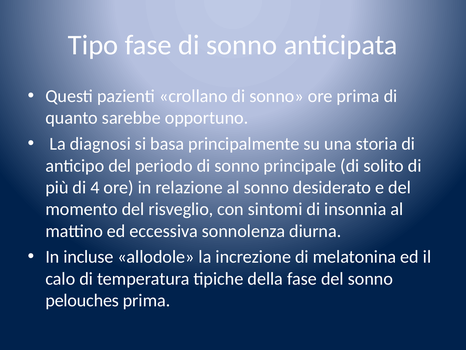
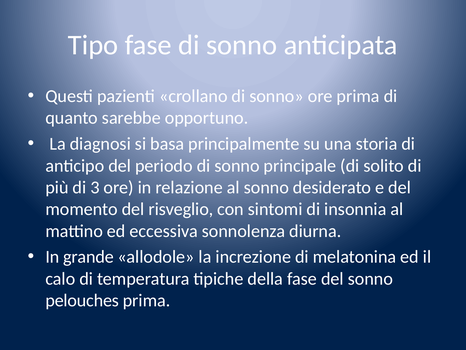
4: 4 -> 3
incluse: incluse -> grande
